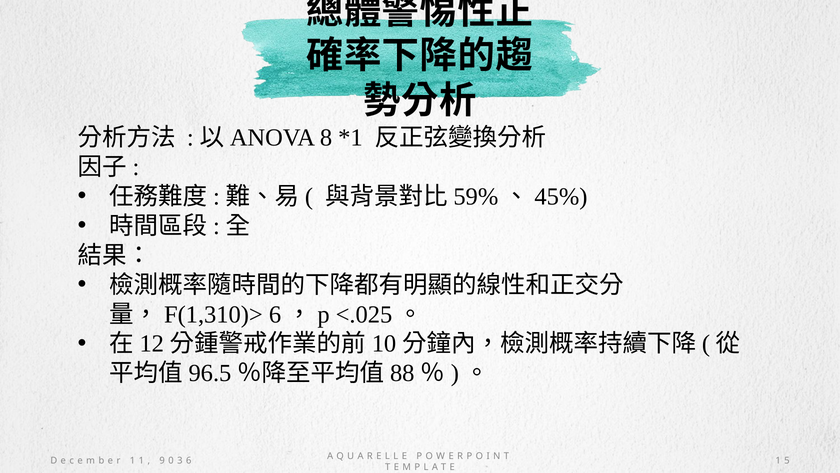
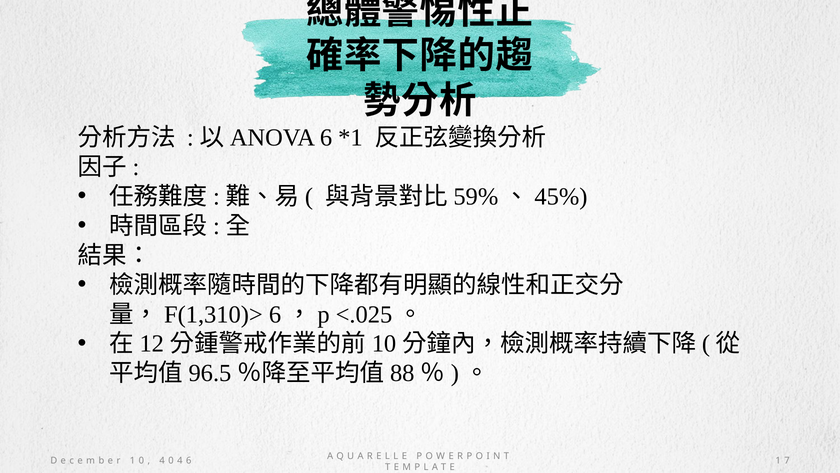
8 at (326, 138): 8 -> 6
1 1: 1 -> 0
9 at (162, 460): 9 -> 4
3 at (180, 460): 3 -> 4
5: 5 -> 7
